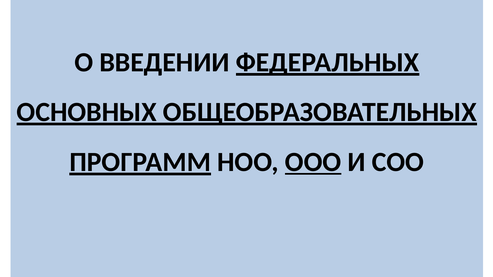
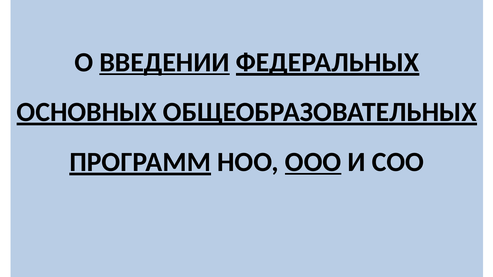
ВВЕДЕНИИ underline: none -> present
